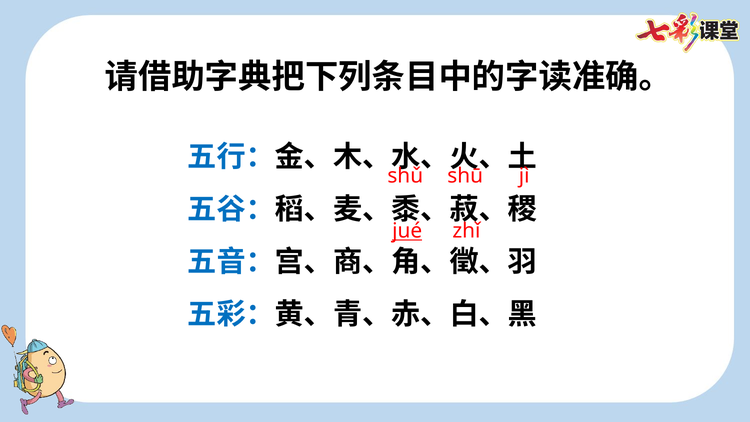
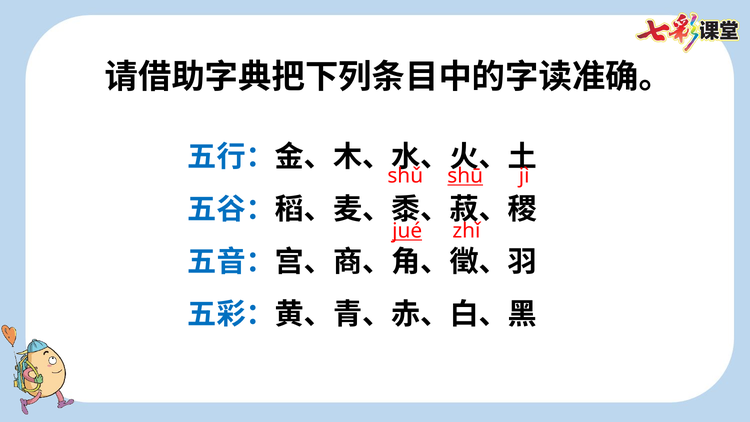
shū underline: none -> present
